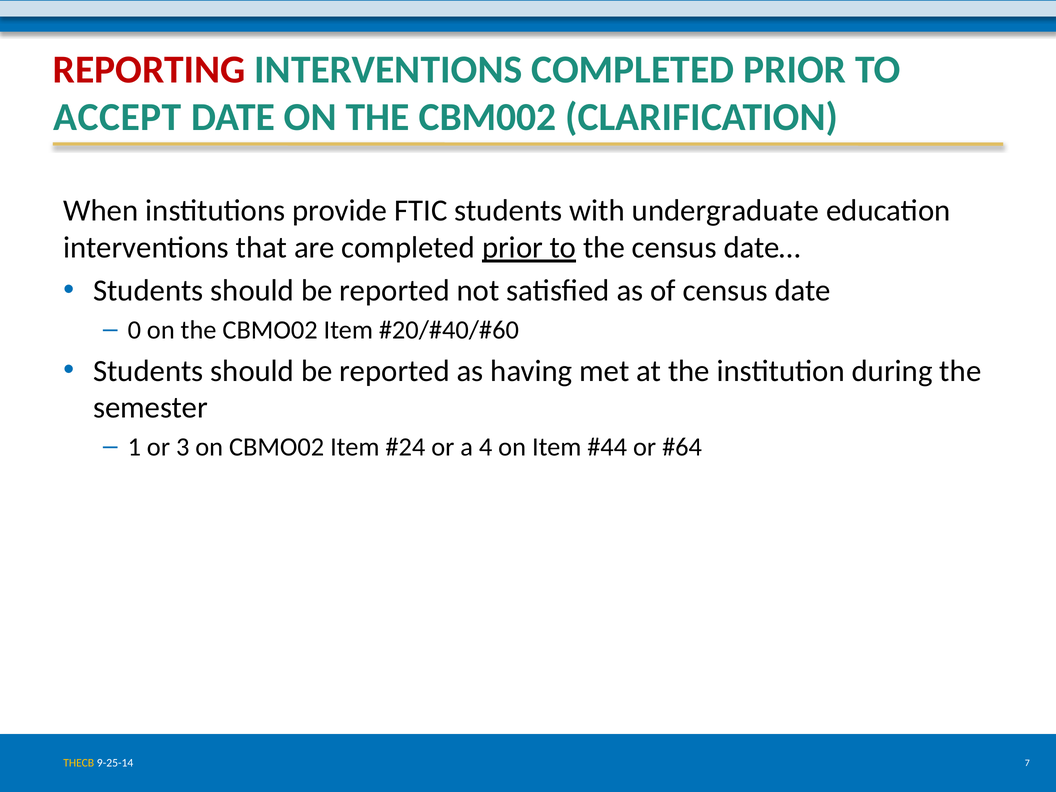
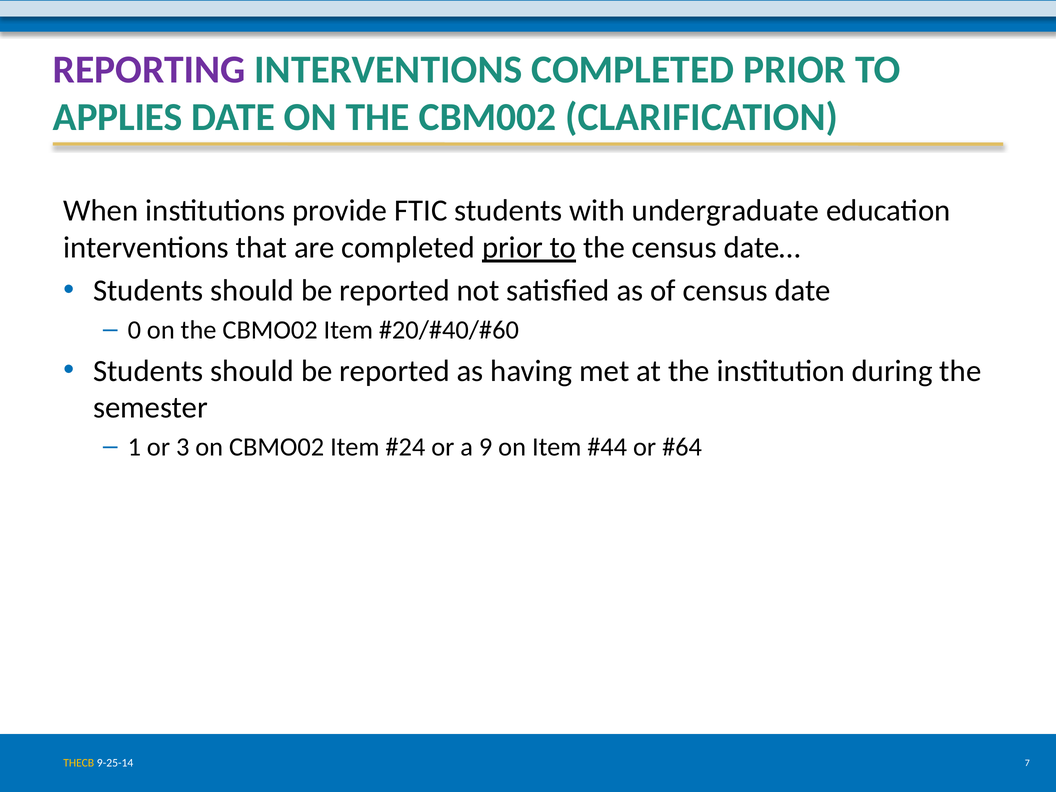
REPORTING colour: red -> purple
ACCEPT: ACCEPT -> APPLIES
4: 4 -> 9
